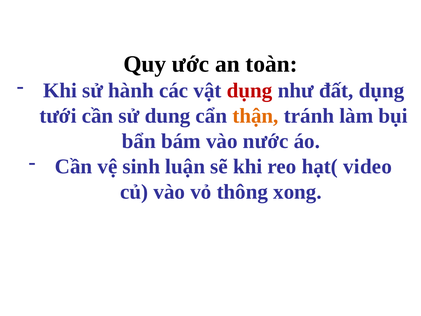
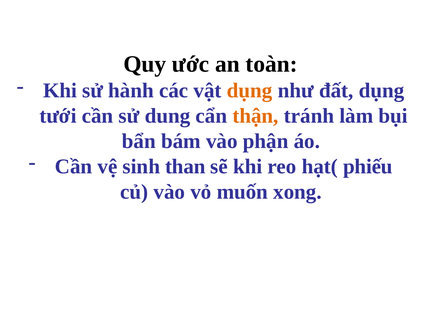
dụng at (250, 91) colour: red -> orange
nước: nước -> phận
luận: luận -> than
video: video -> phiếu
thông: thông -> muốn
